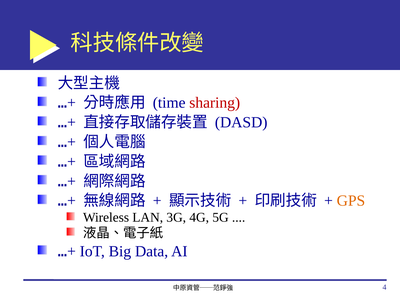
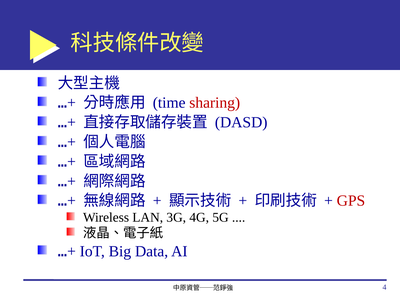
GPS colour: orange -> red
